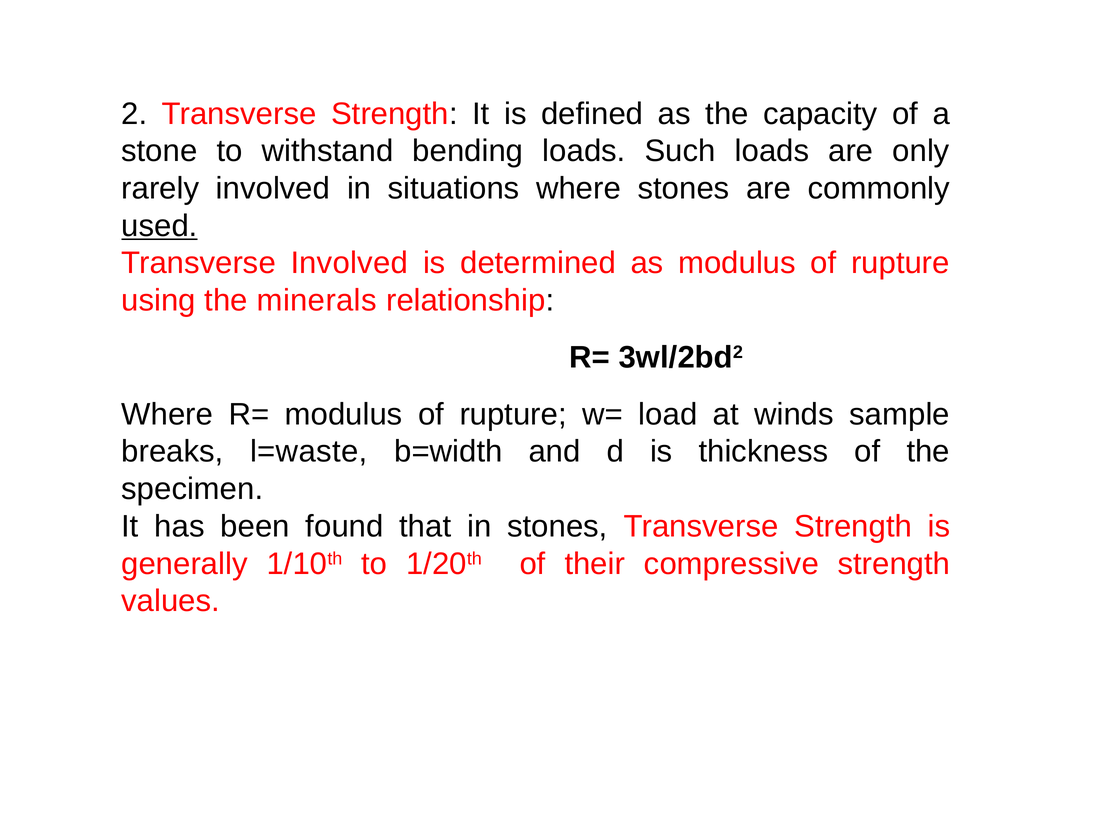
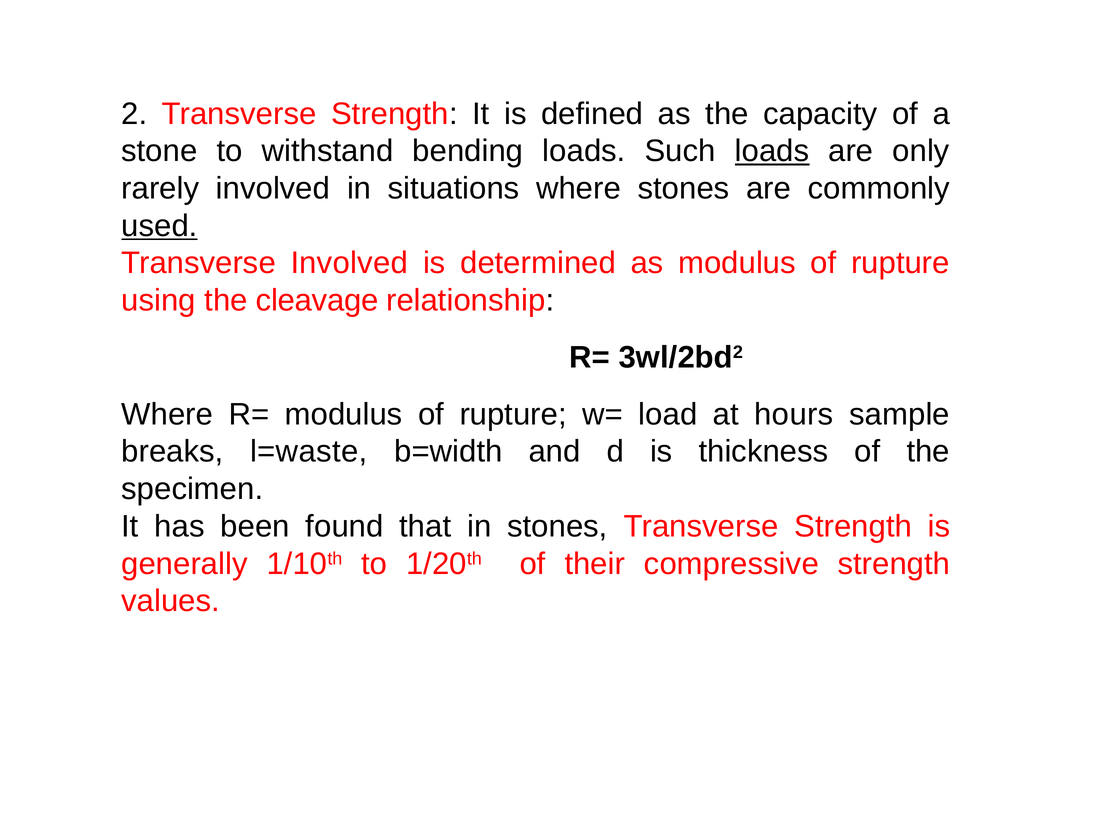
loads at (772, 151) underline: none -> present
minerals: minerals -> cleavage
winds: winds -> hours
